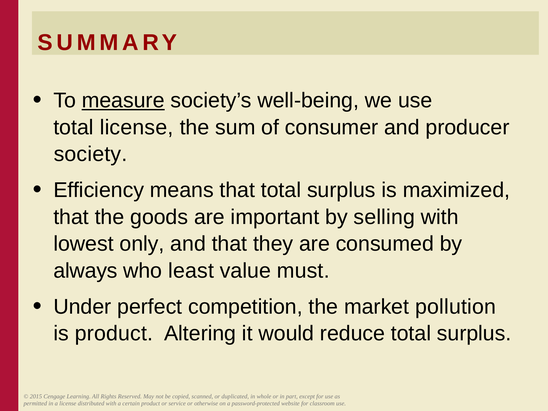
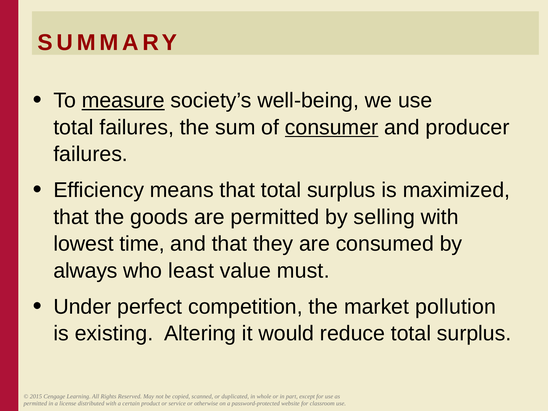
total license: license -> failures
consumer underline: none -> present
society at (91, 154): society -> failures
are important: important -> permitted
only: only -> time
is product: product -> existing
